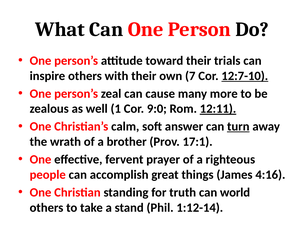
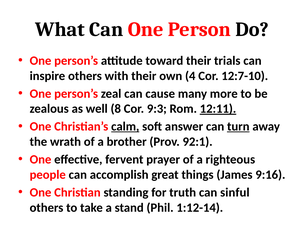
7: 7 -> 4
12:7-10 underline: present -> none
1: 1 -> 8
9:0: 9:0 -> 9:3
calm underline: none -> present
17:1: 17:1 -> 92:1
4:16: 4:16 -> 9:16
world: world -> sinful
